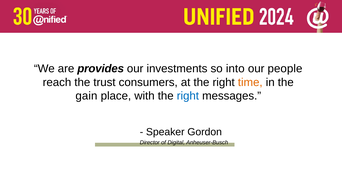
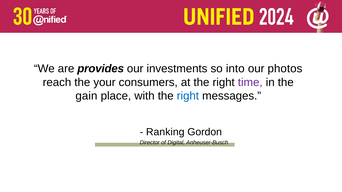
people: people -> photos
trust: trust -> your
time colour: orange -> purple
Speaker: Speaker -> Ranking
